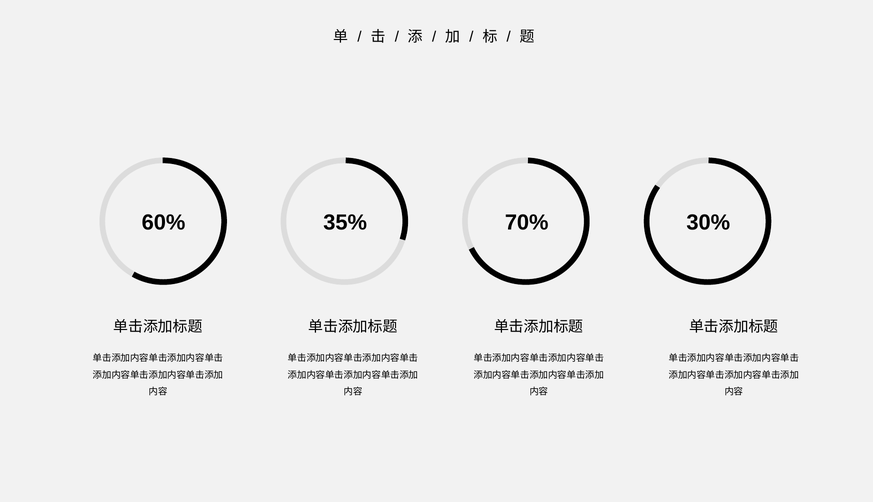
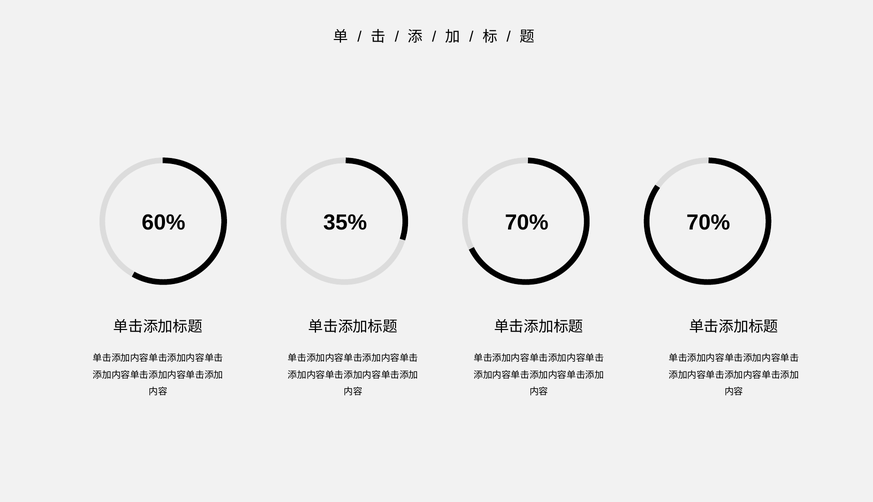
30% at (708, 223): 30% -> 70%
